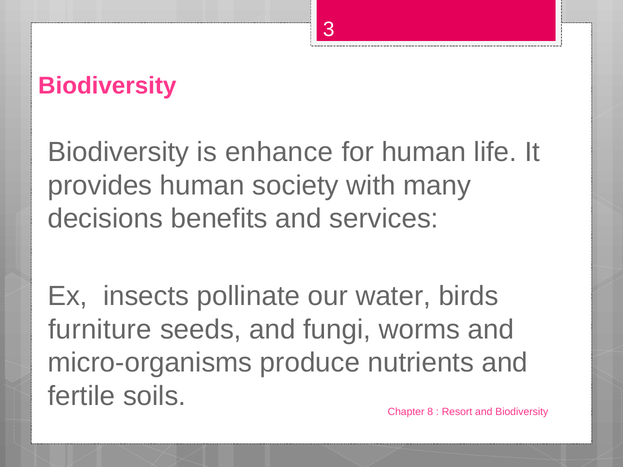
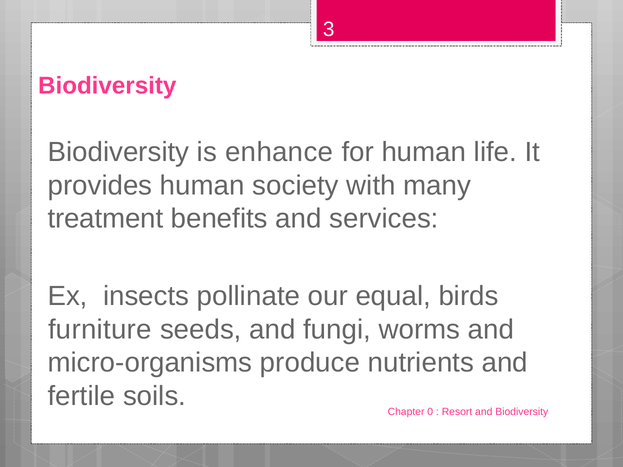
decisions: decisions -> treatment
water: water -> equal
8: 8 -> 0
